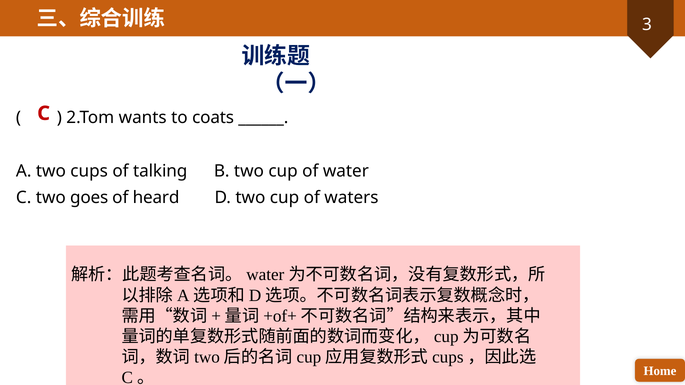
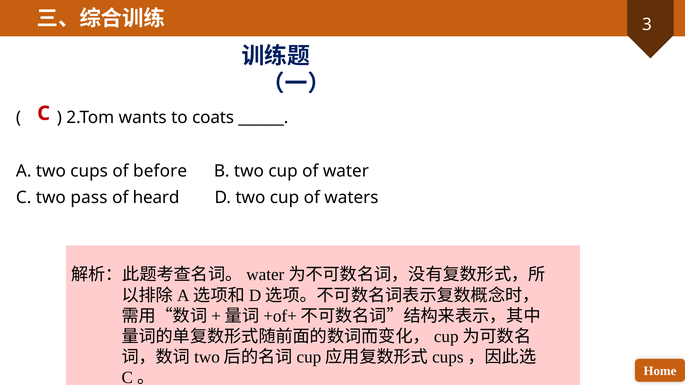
talking: talking -> before
goes: goes -> pass
